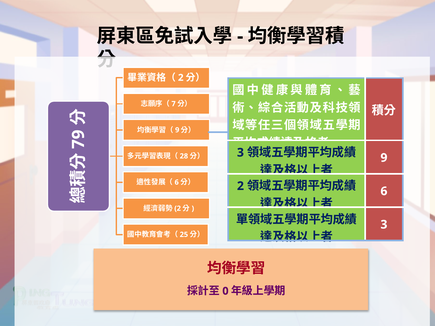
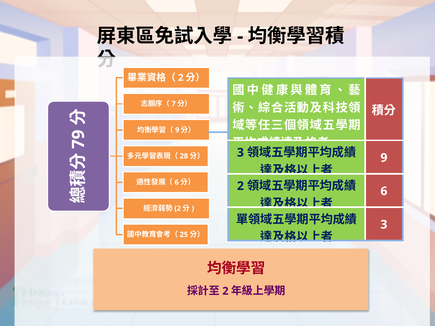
0 at (225, 291): 0 -> 2
